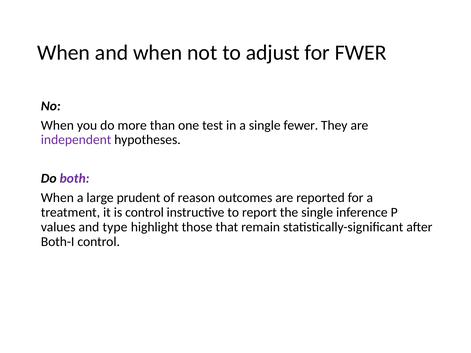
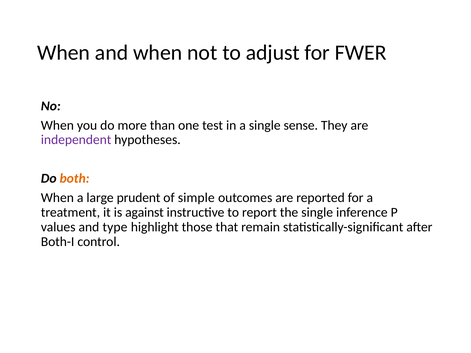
fewer: fewer -> sense
both colour: purple -> orange
reason: reason -> simple
is control: control -> against
